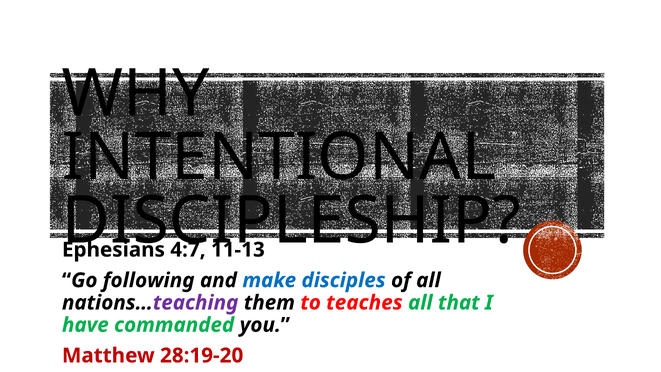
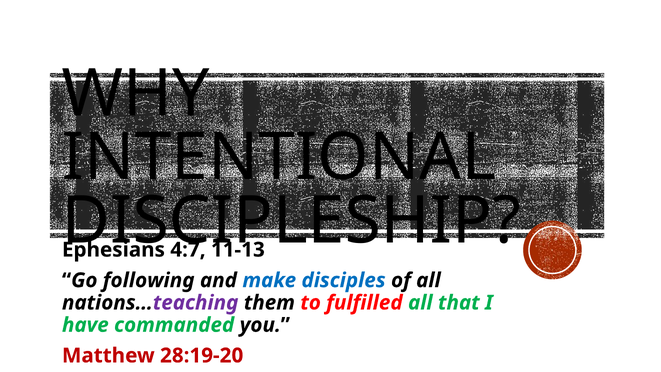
teaches: teaches -> fulfilled
